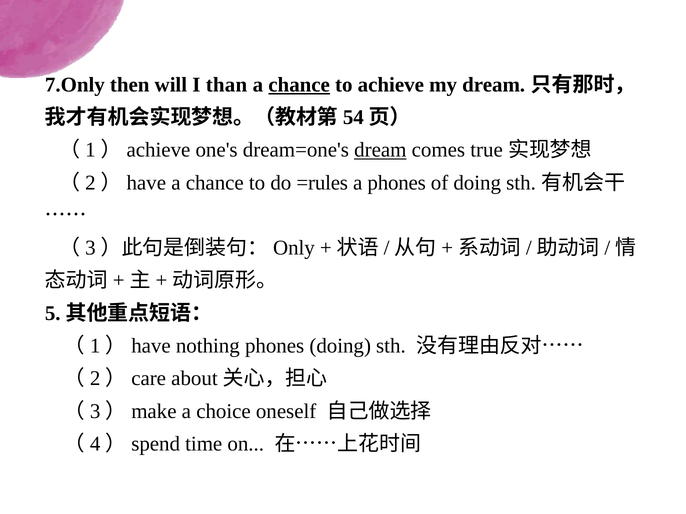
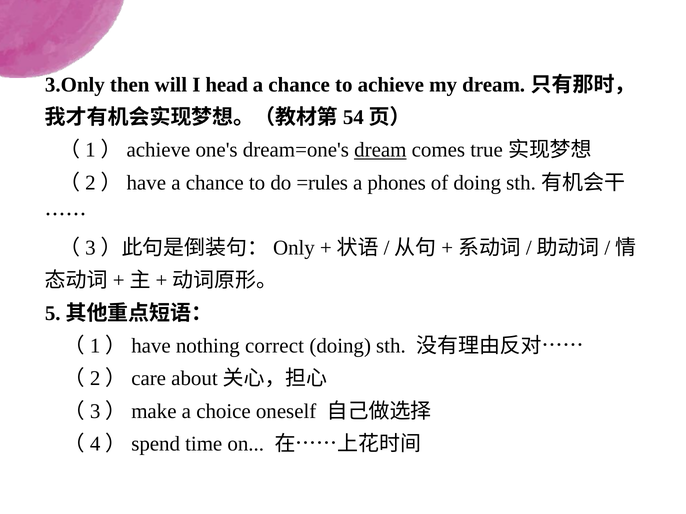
7.Only: 7.Only -> 3.Only
than: than -> head
chance at (299, 85) underline: present -> none
nothing phones: phones -> correct
